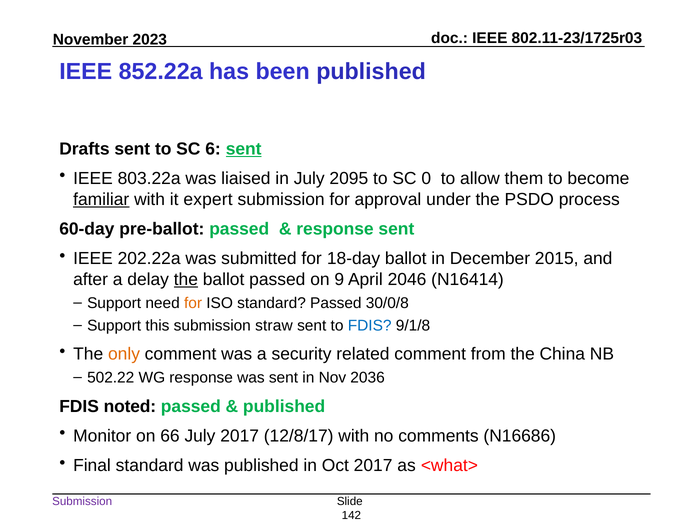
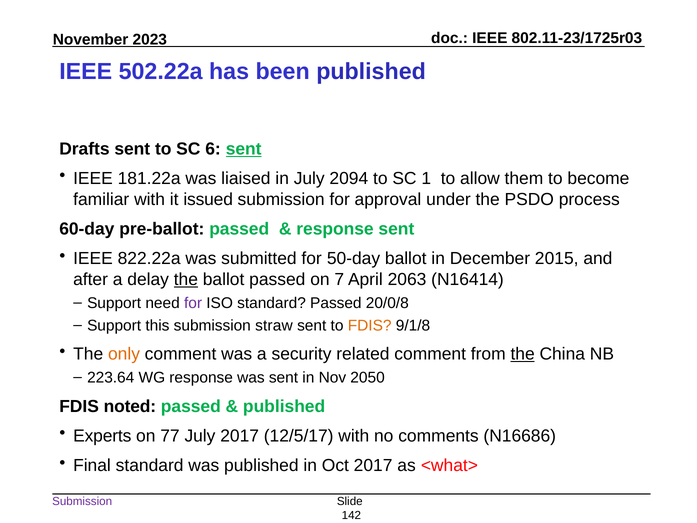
852.22a: 852.22a -> 502.22a
803.22a: 803.22a -> 181.22a
2095: 2095 -> 2094
0: 0 -> 1
familiar underline: present -> none
expert: expert -> issued
202.22a: 202.22a -> 822.22a
18-day: 18-day -> 50-day
9: 9 -> 7
2046: 2046 -> 2063
for at (193, 303) colour: orange -> purple
30/0/8: 30/0/8 -> 20/0/8
FDIS at (370, 325) colour: blue -> orange
the at (523, 354) underline: none -> present
502.22: 502.22 -> 223.64
2036: 2036 -> 2050
Monitor: Monitor -> Experts
66: 66 -> 77
12/8/17: 12/8/17 -> 12/5/17
